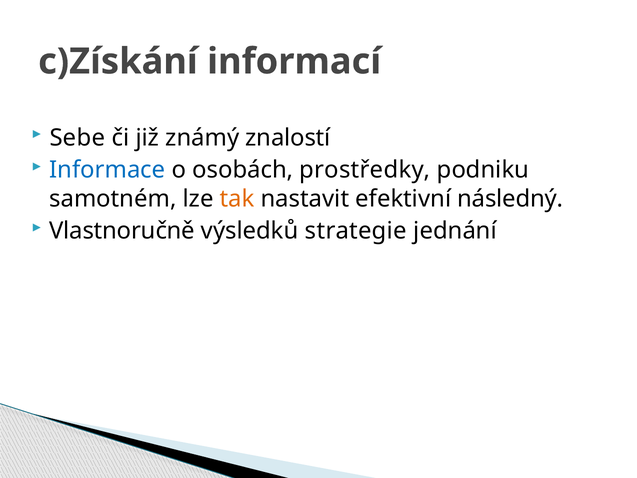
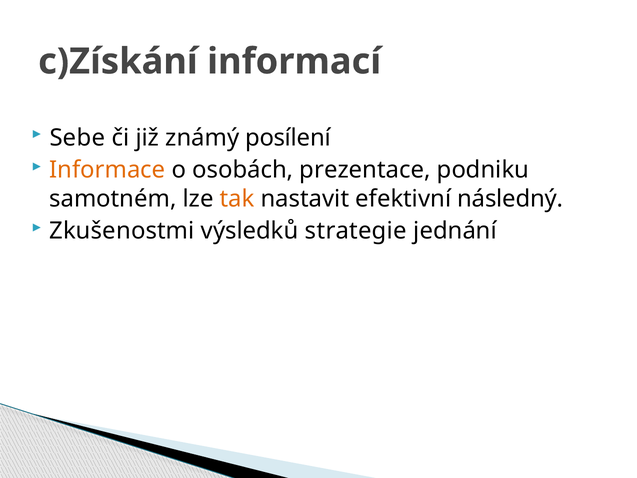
znalostí: znalostí -> posílení
Informace colour: blue -> orange
prostředky: prostředky -> prezentace
Vlastnoručně: Vlastnoručně -> Zkušenostmi
